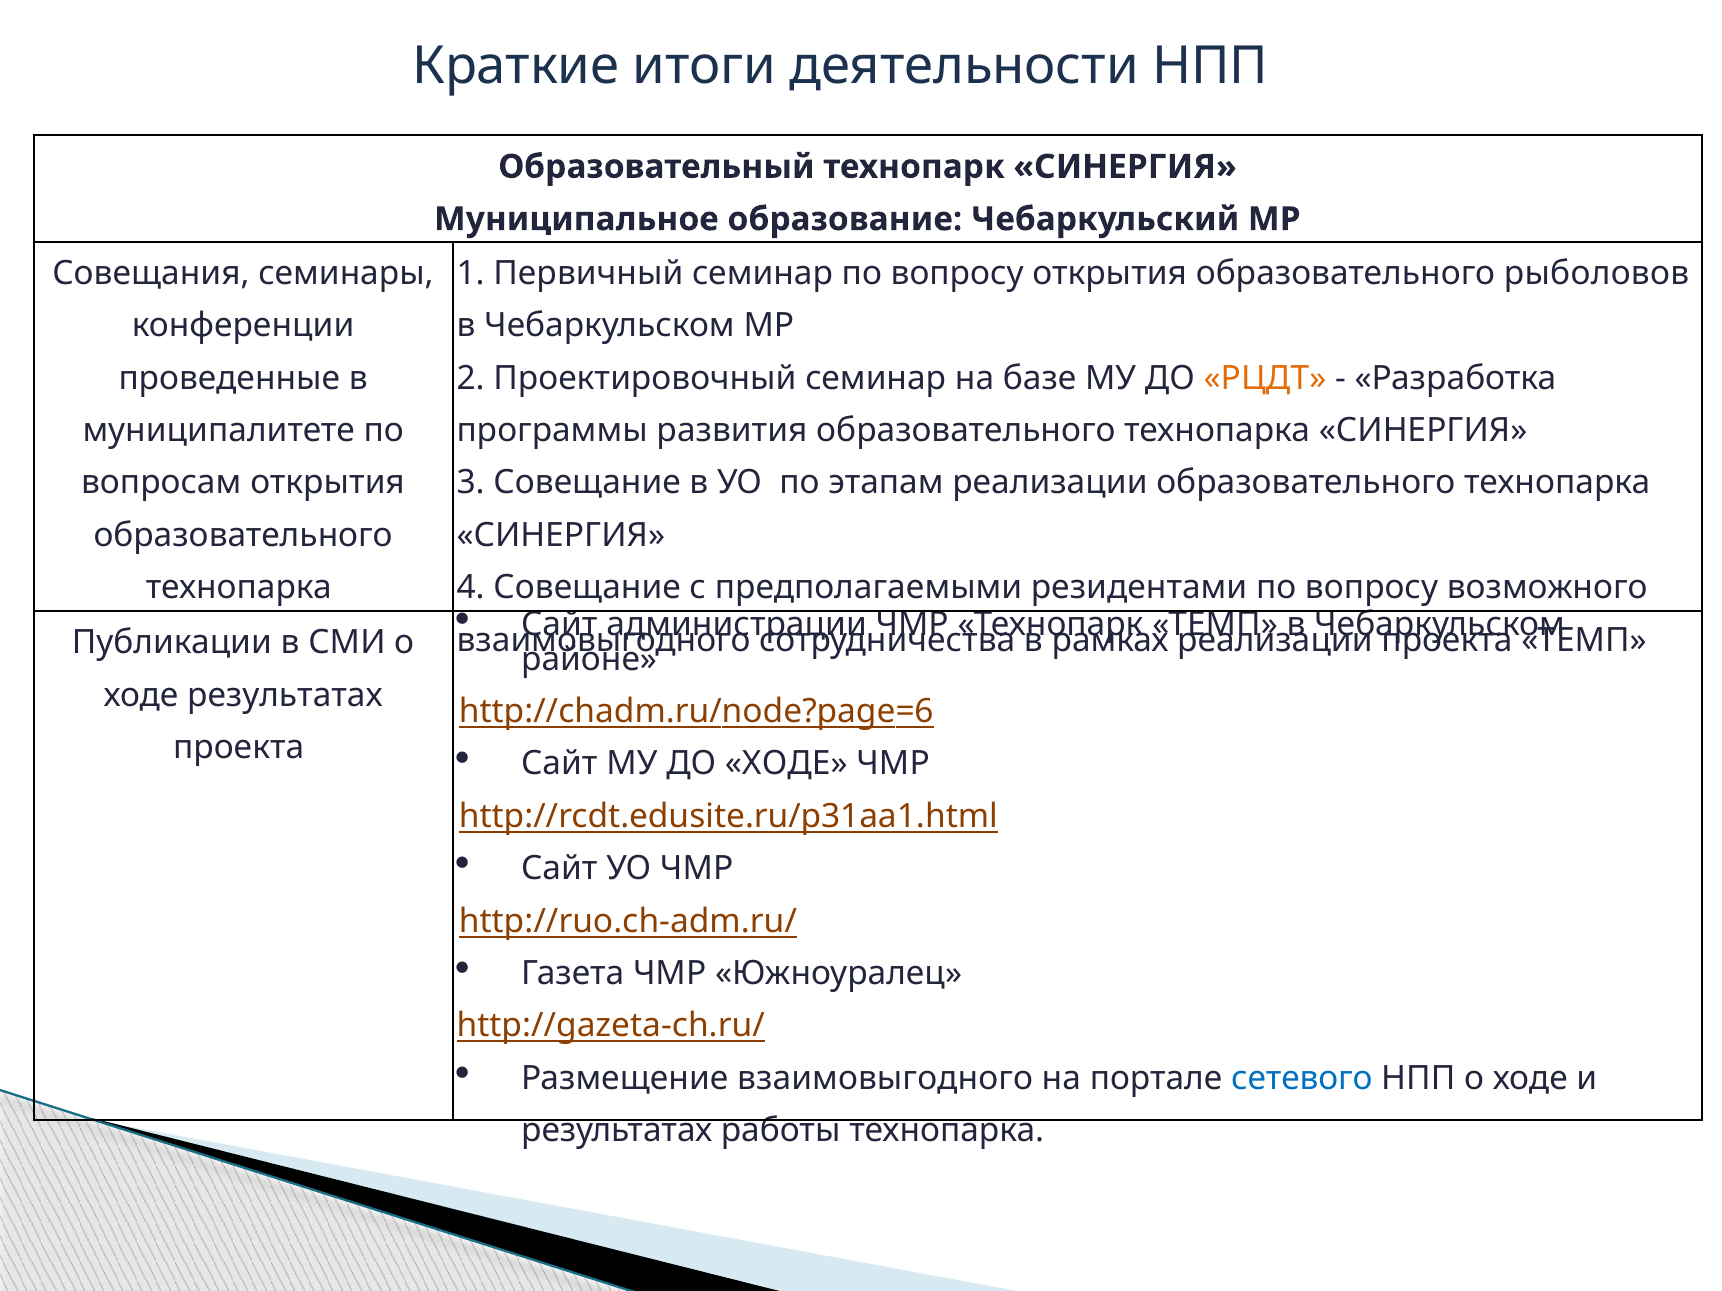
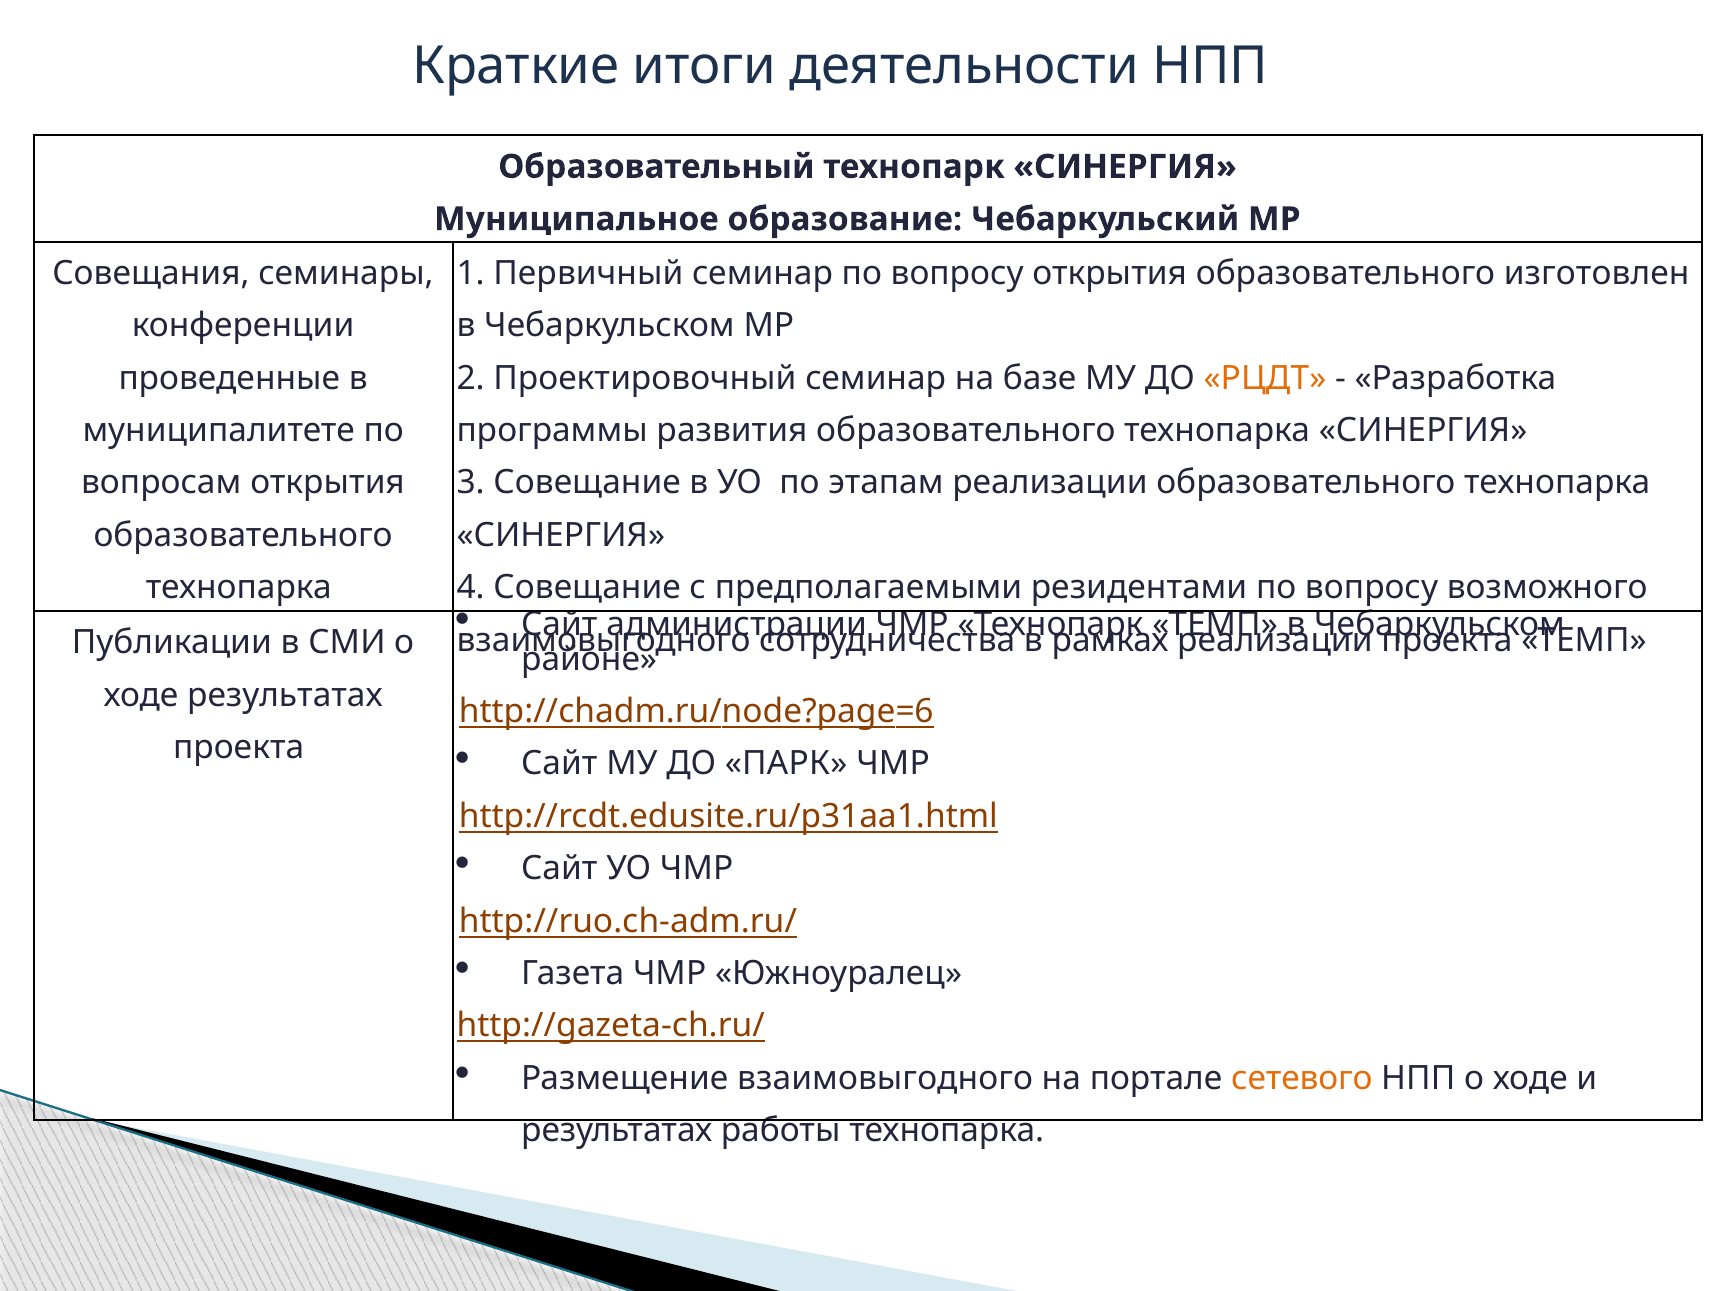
рыболовов: рыболовов -> изготовлен
ДО ХОДЕ: ХОДЕ -> ПАРК
сетевого colour: blue -> orange
